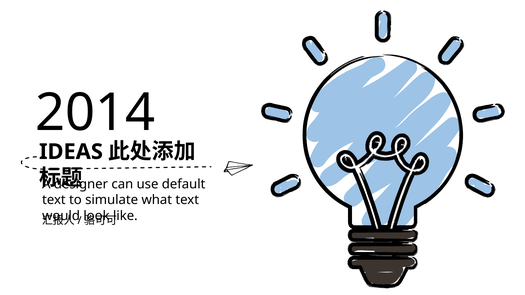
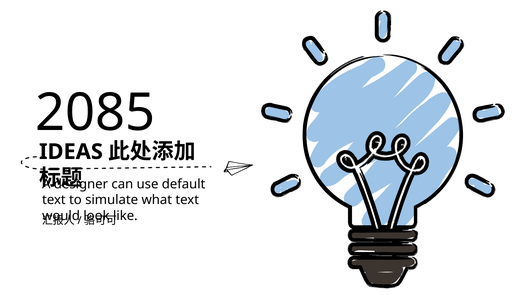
2014: 2014 -> 2085
